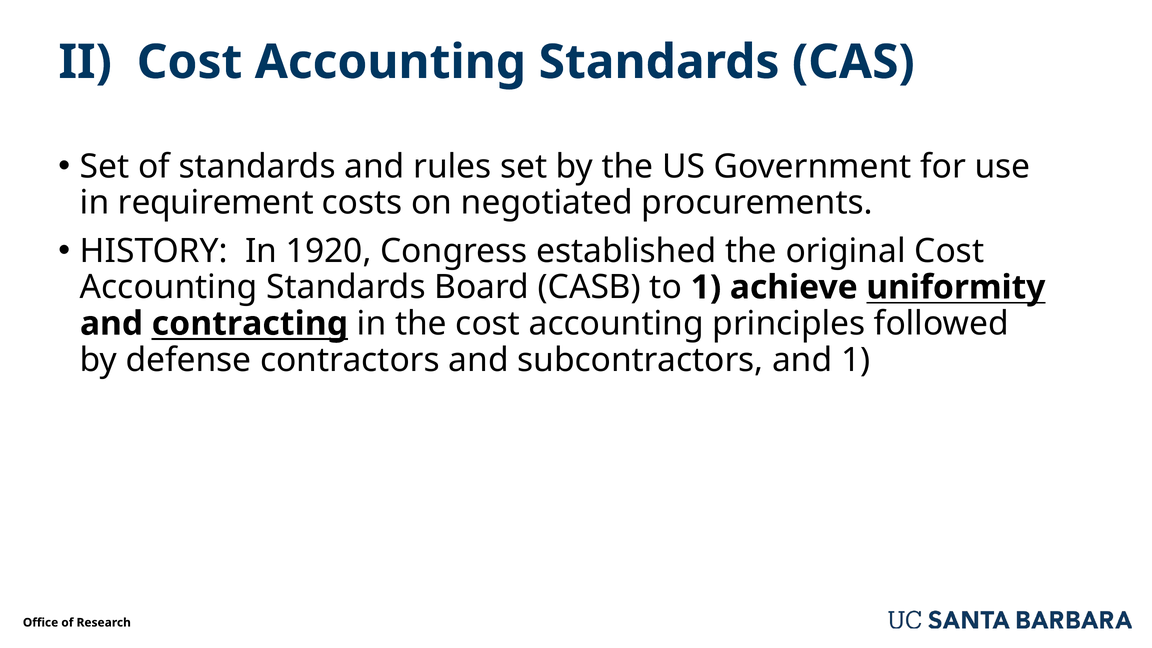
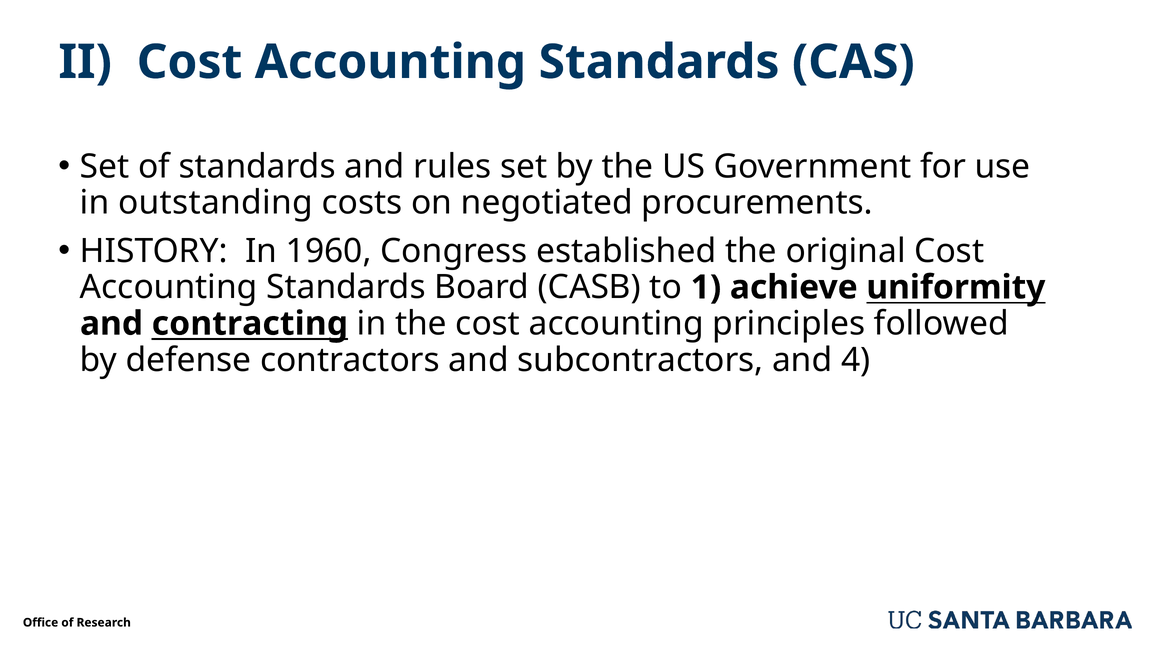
requirement: requirement -> outstanding
1920: 1920 -> 1960
and 1: 1 -> 4
